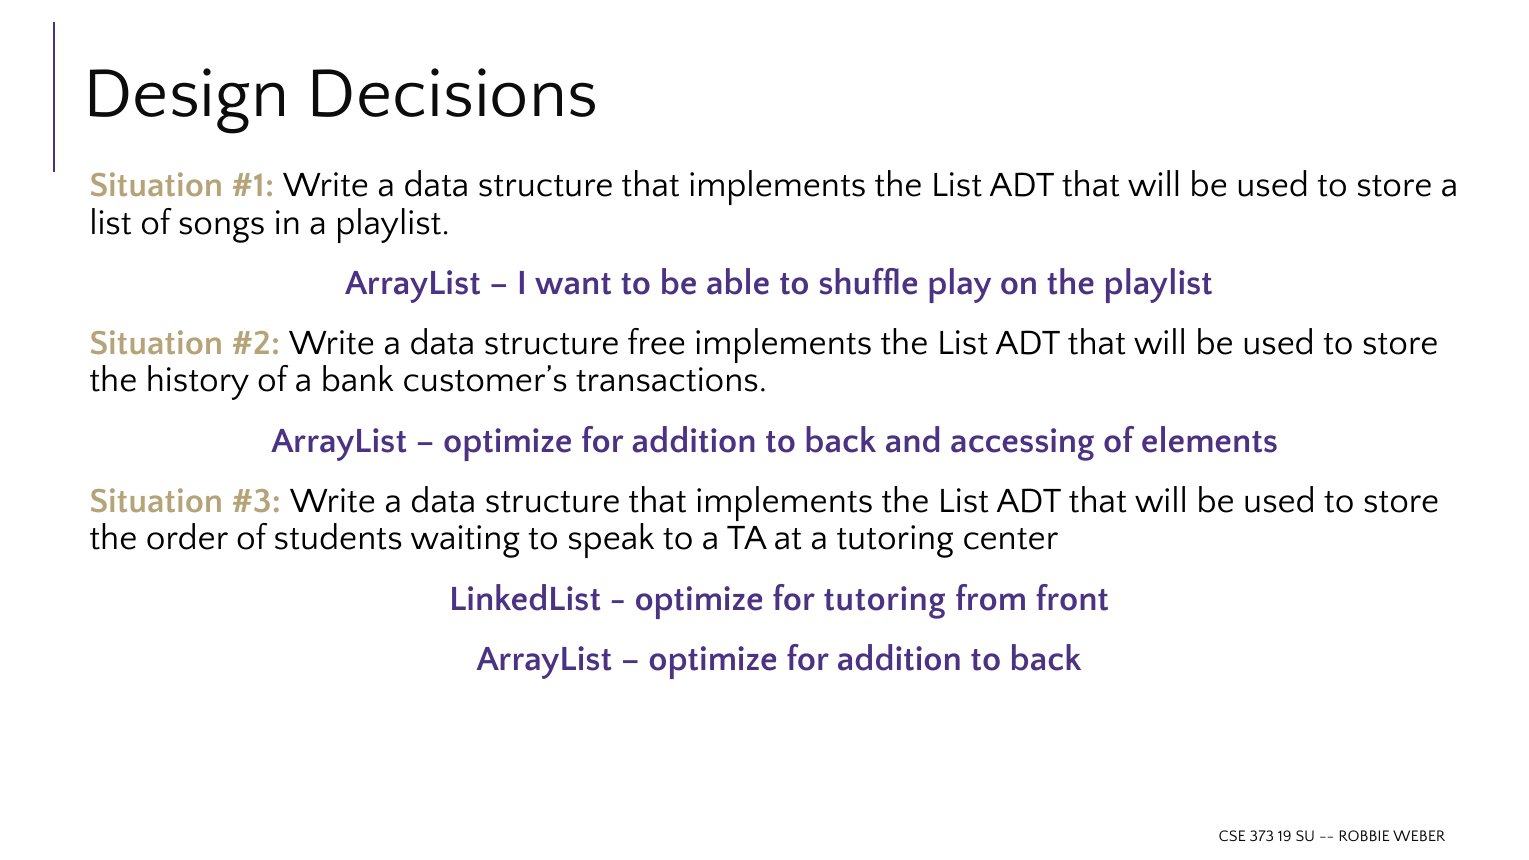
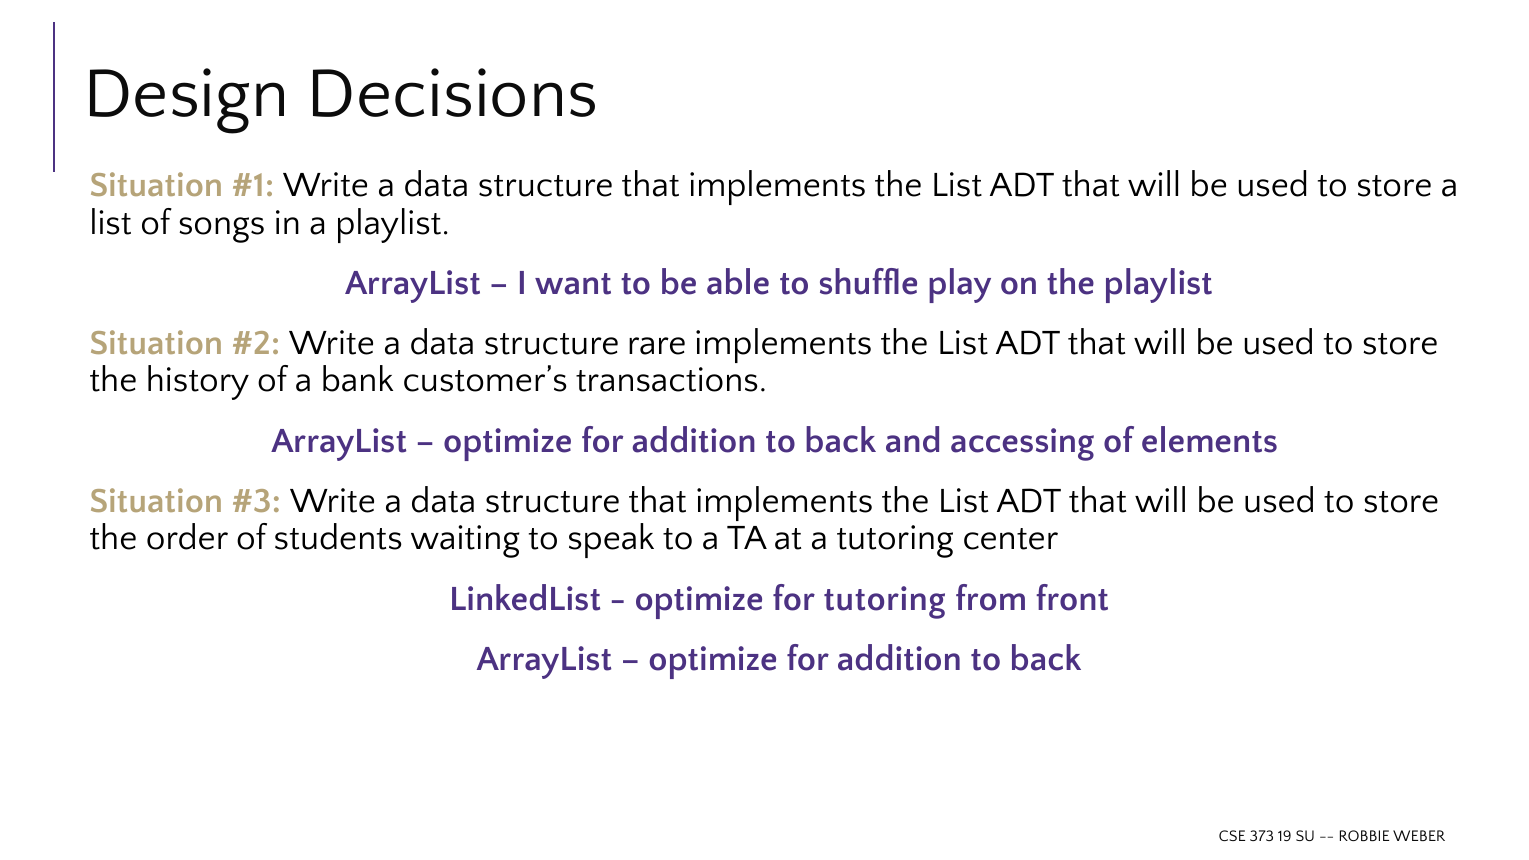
free: free -> rare
